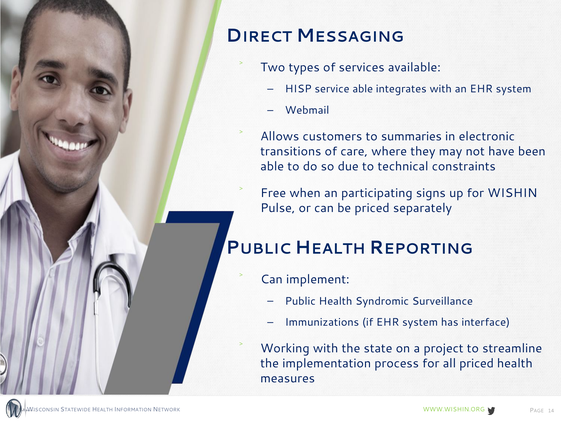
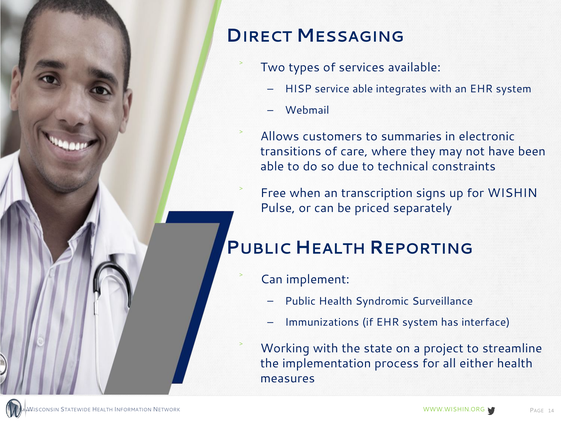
participating: participating -> transcription
all priced: priced -> either
